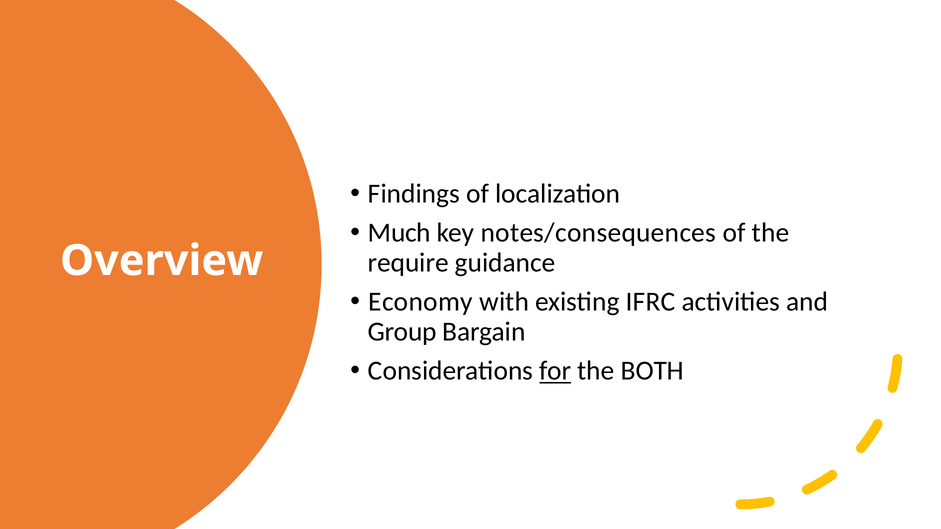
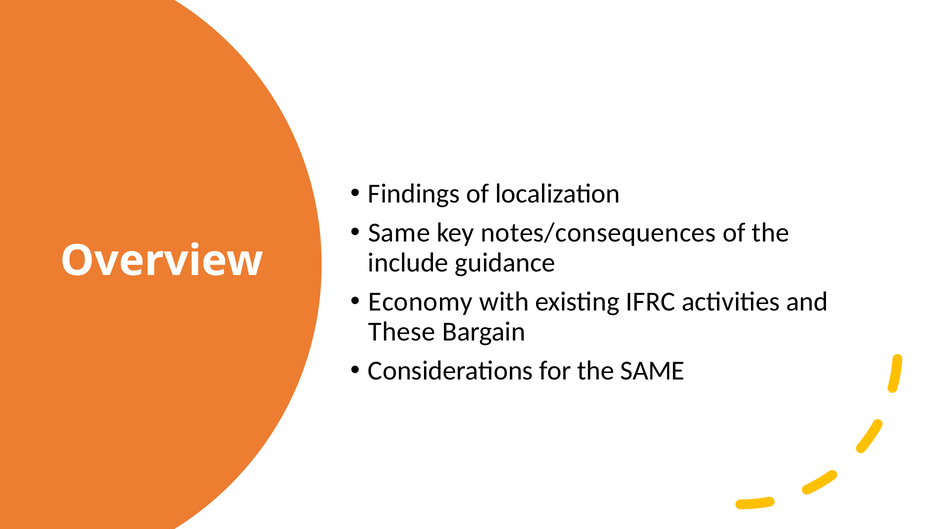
Much at (399, 233): Much -> Same
require: require -> include
Group: Group -> These
for underline: present -> none
the BOTH: BOTH -> SAME
